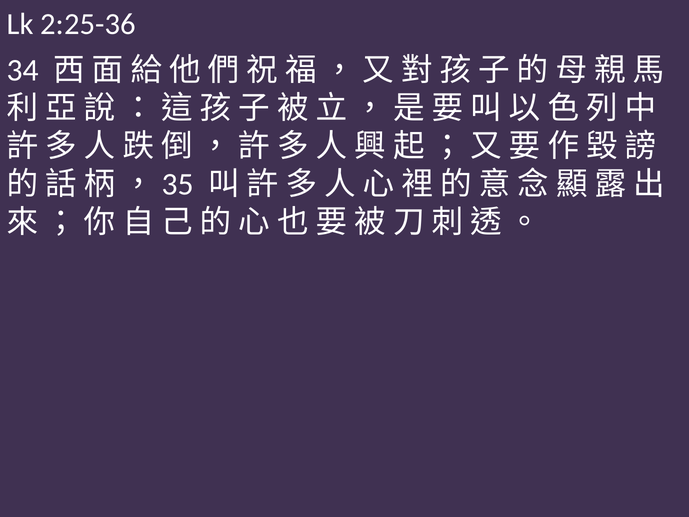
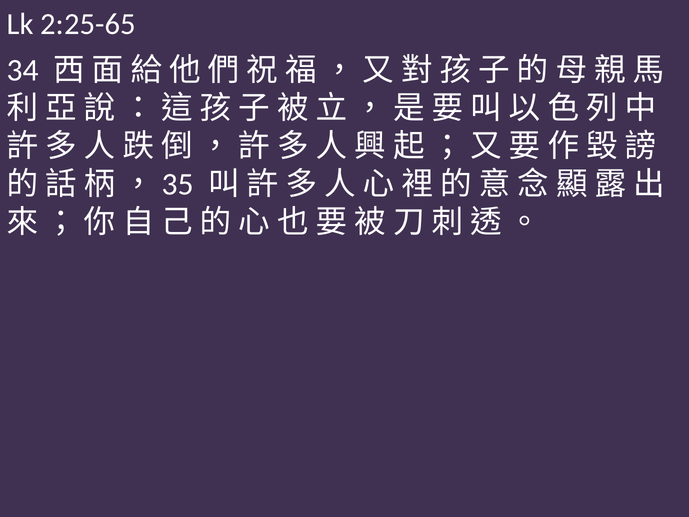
2:25-36: 2:25-36 -> 2:25-65
